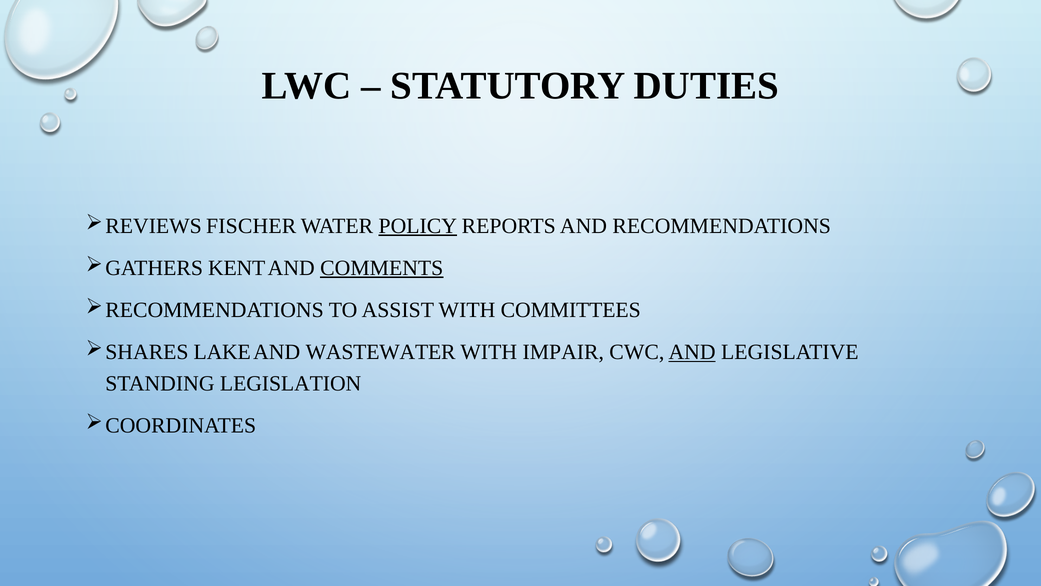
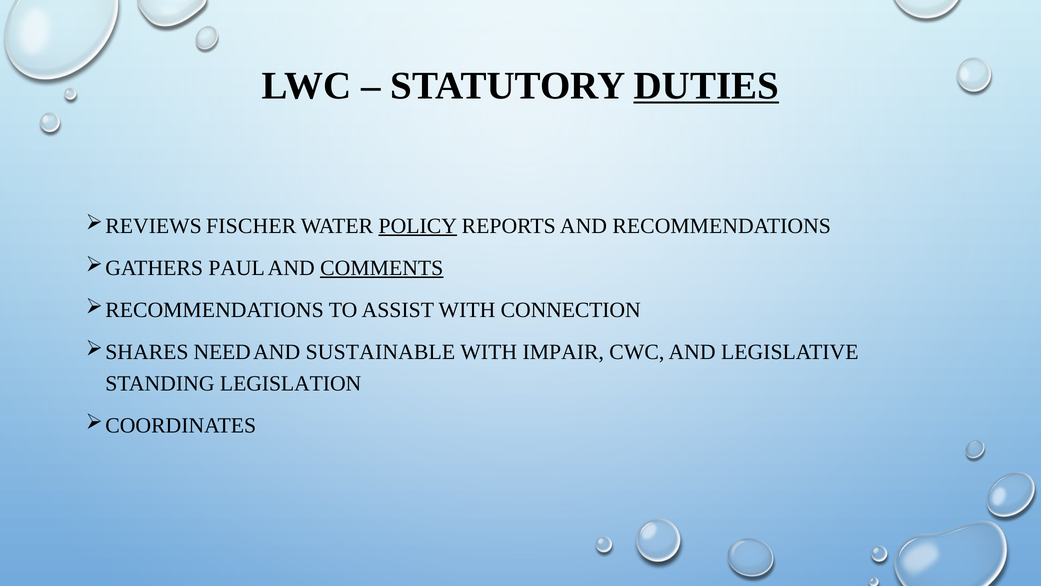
DUTIES underline: none -> present
KENT: KENT -> PAUL
COMMITTEES: COMMITTEES -> CONNECTION
LAKE: LAKE -> NEED
WASTEWATER: WASTEWATER -> SUSTAINABLE
AND at (692, 352) underline: present -> none
